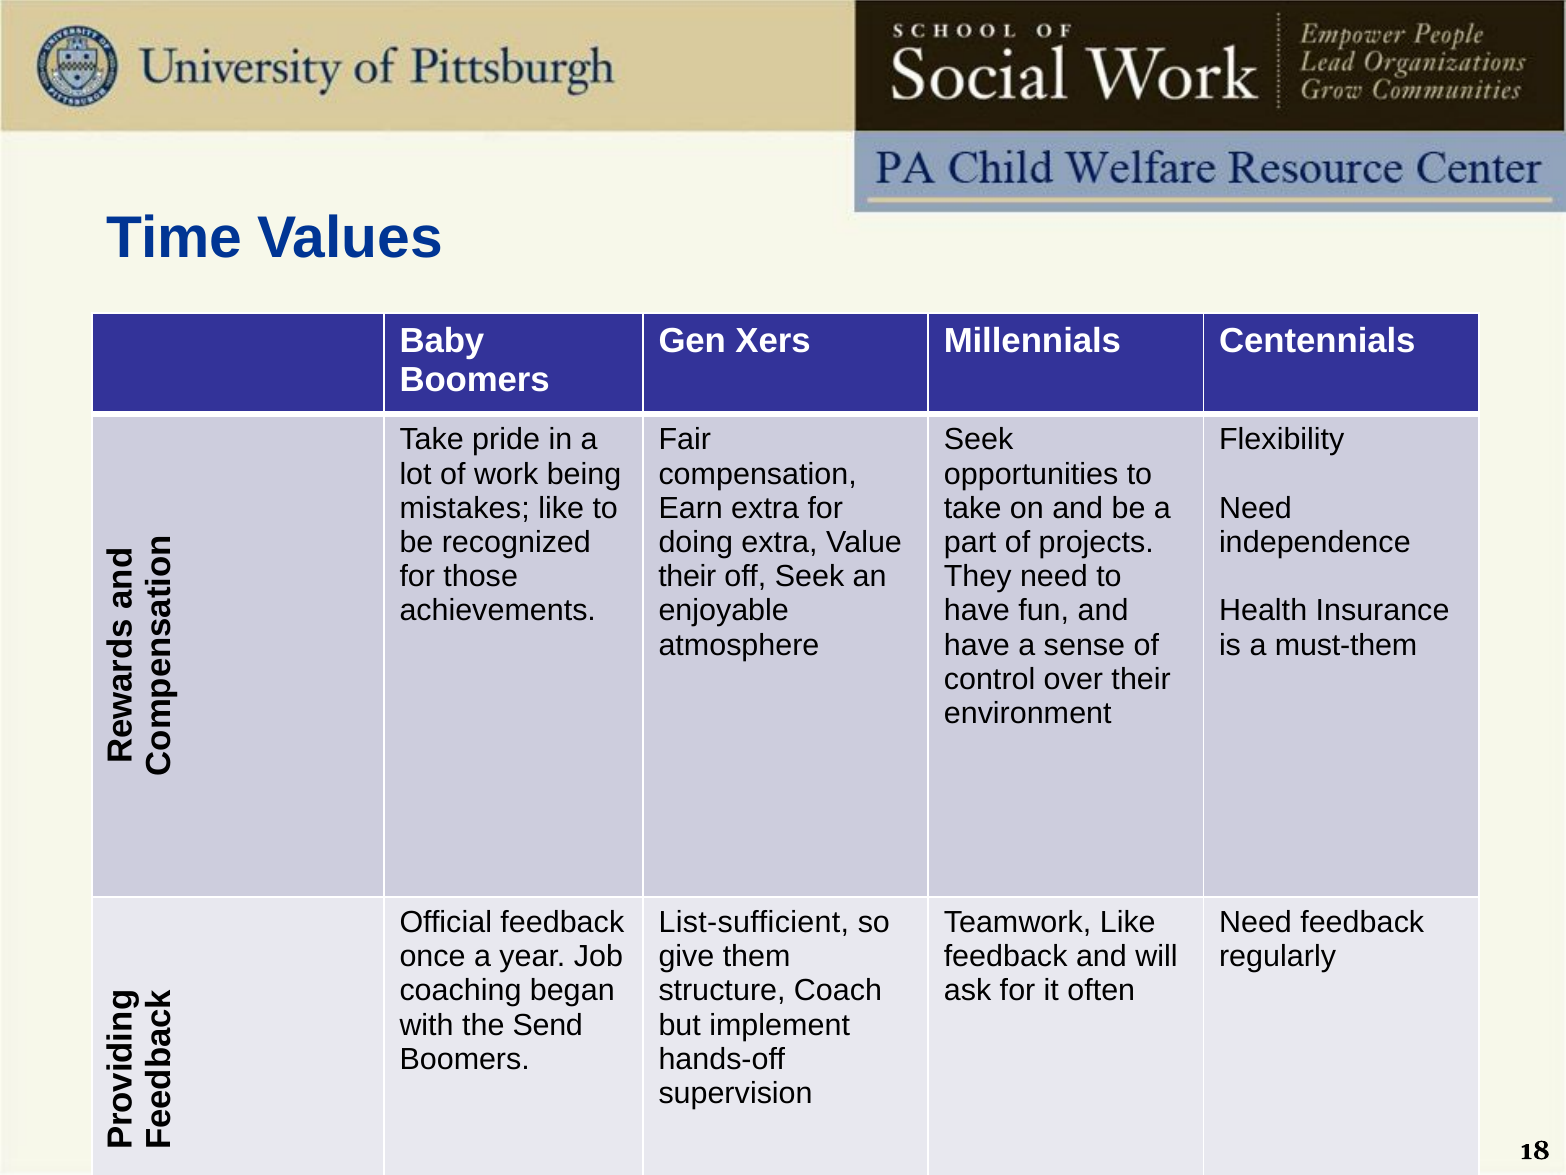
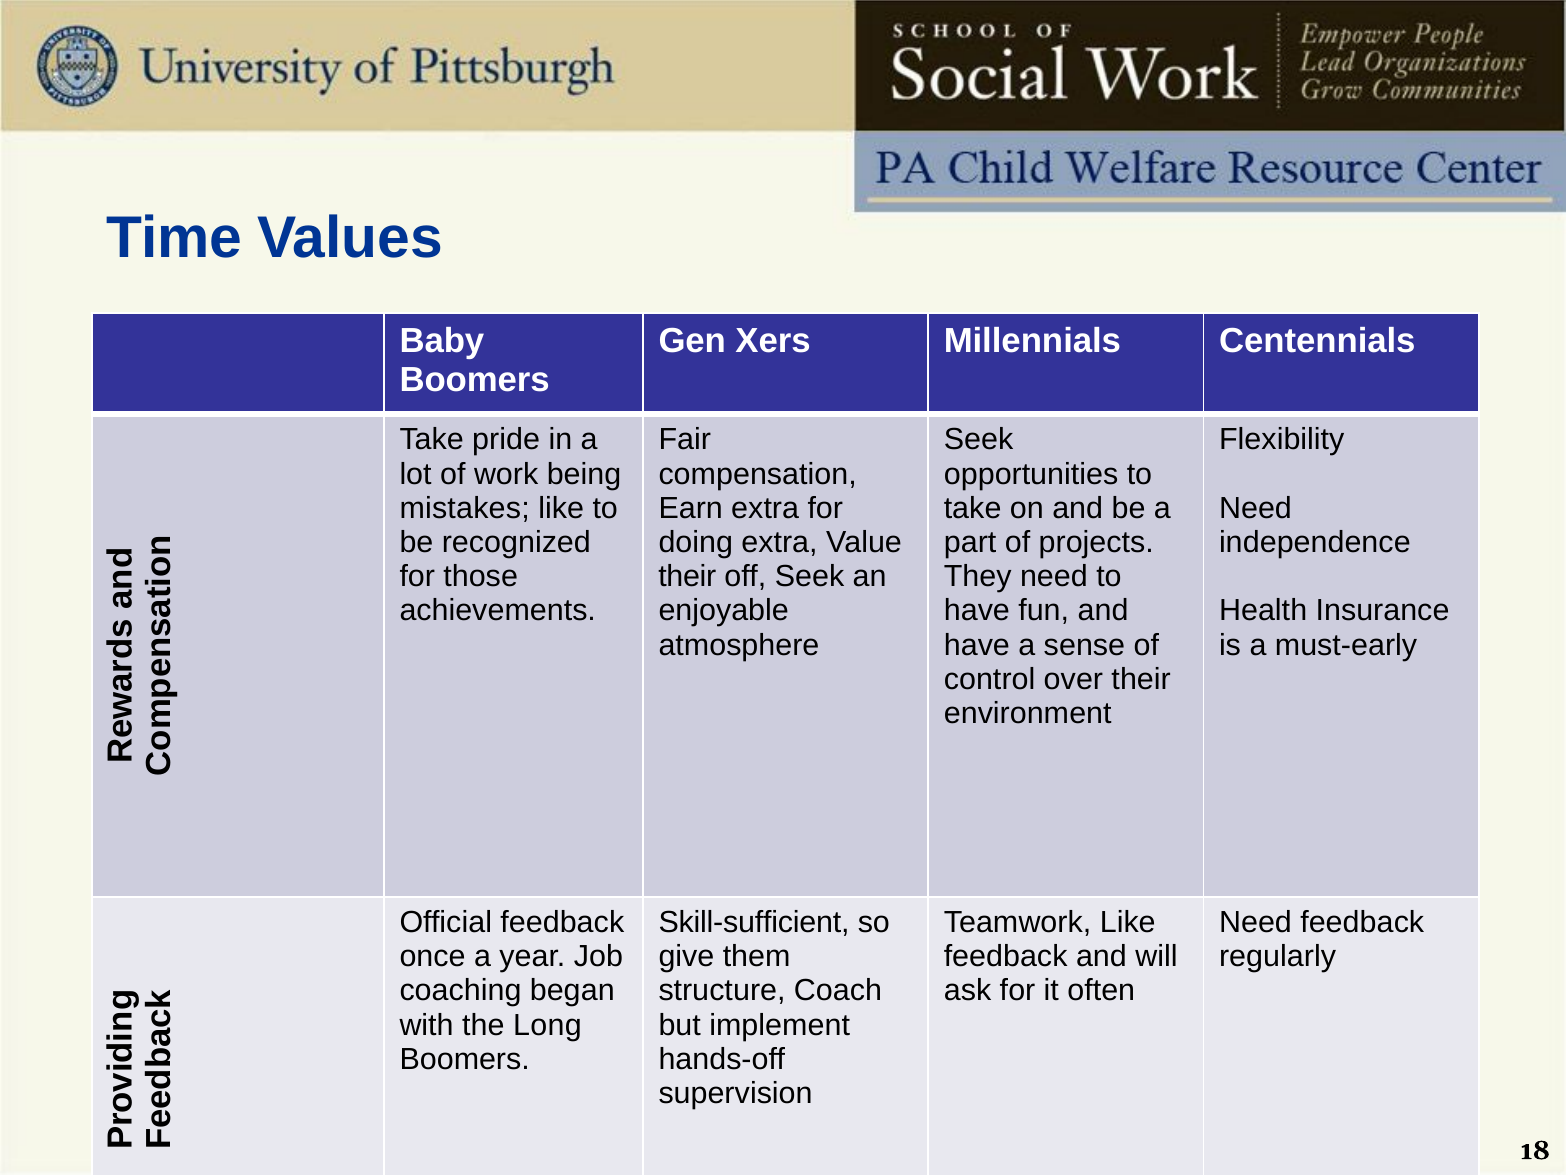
must-them: must-them -> must-early
List-sufficient: List-sufficient -> Skill-sufficient
Send: Send -> Long
